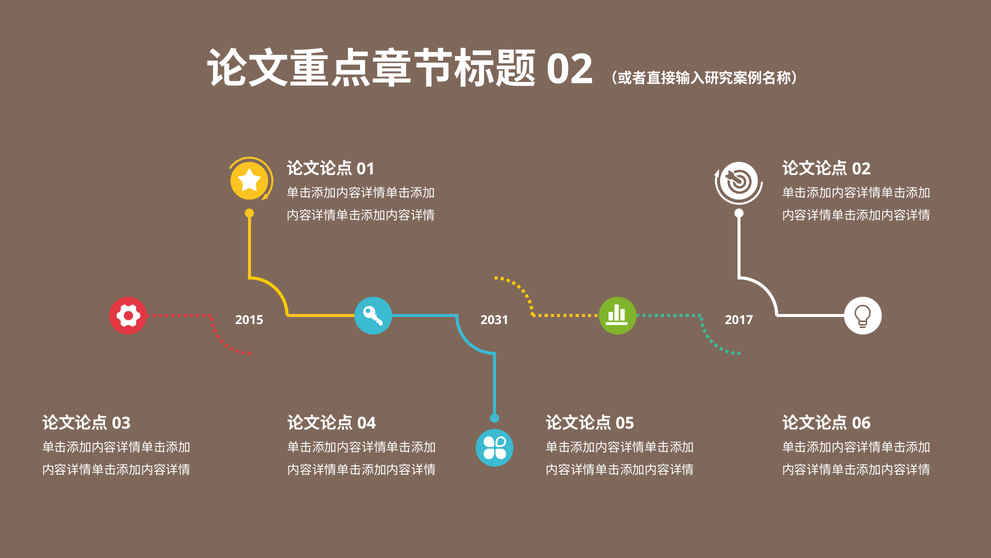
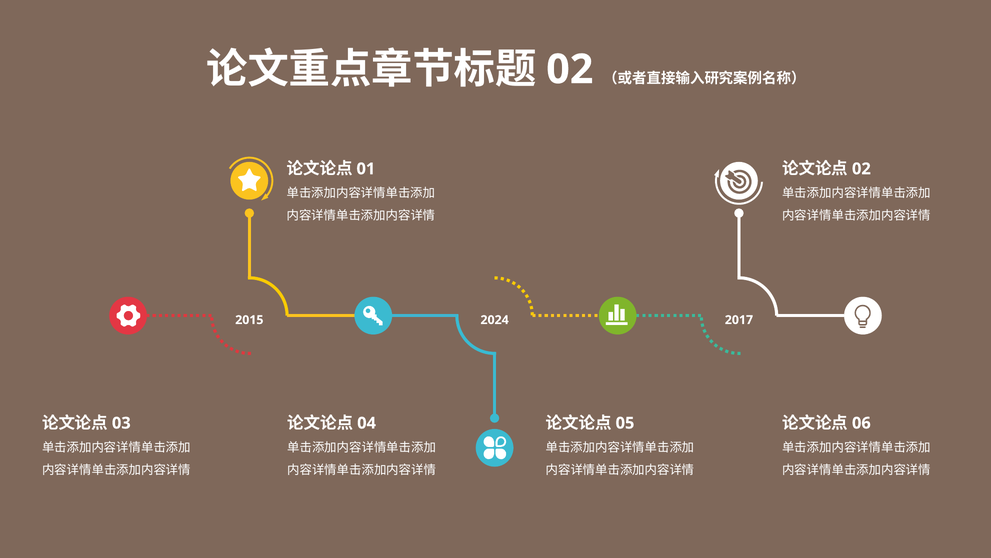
2031: 2031 -> 2024
